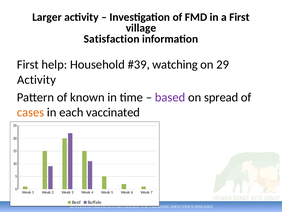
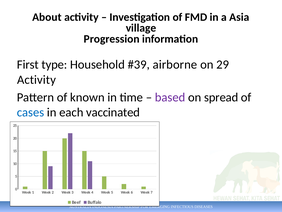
Larger: Larger -> About
a First: First -> Asia
Satisfaction: Satisfaction -> Progression
help: help -> type
watching: watching -> airborne
cases colour: orange -> blue
